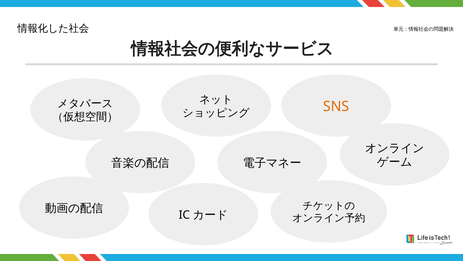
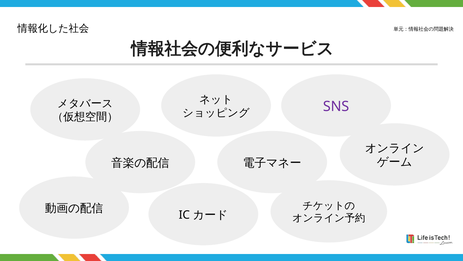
SNS colour: orange -> purple
